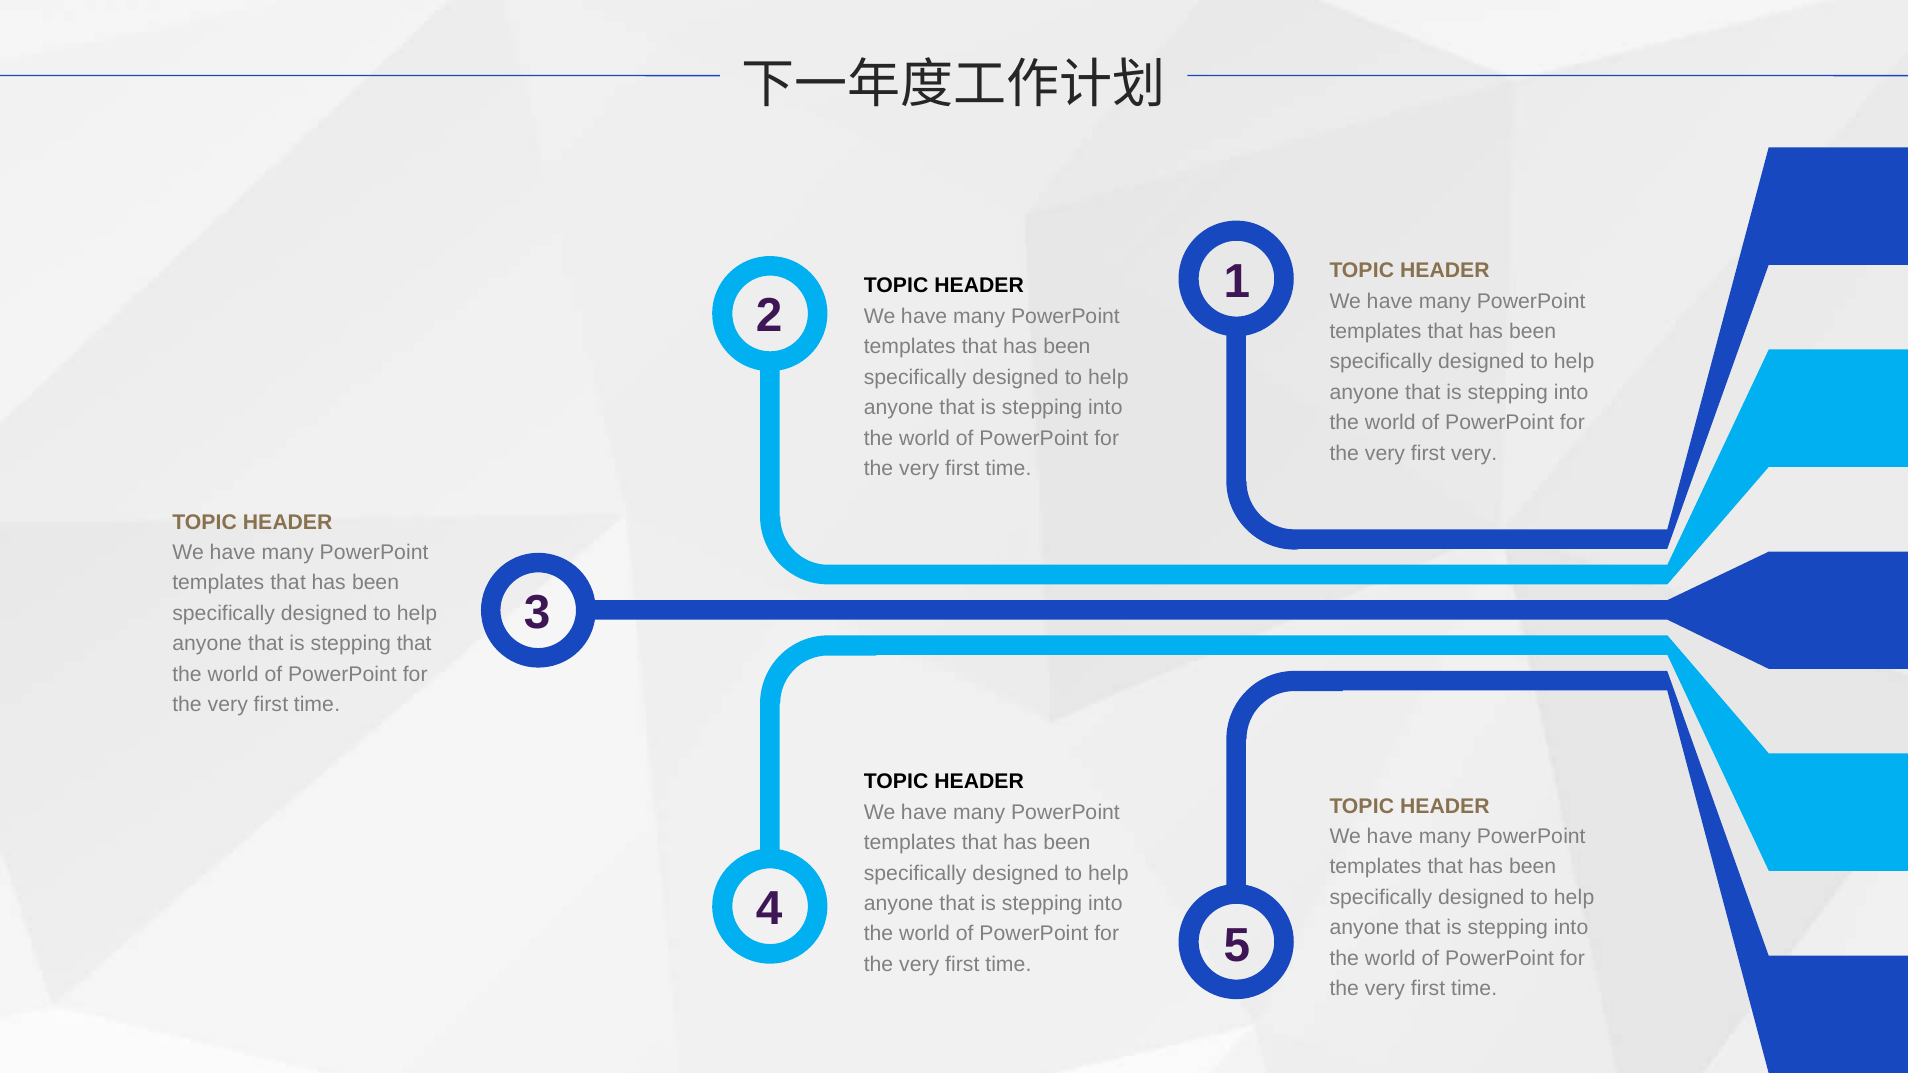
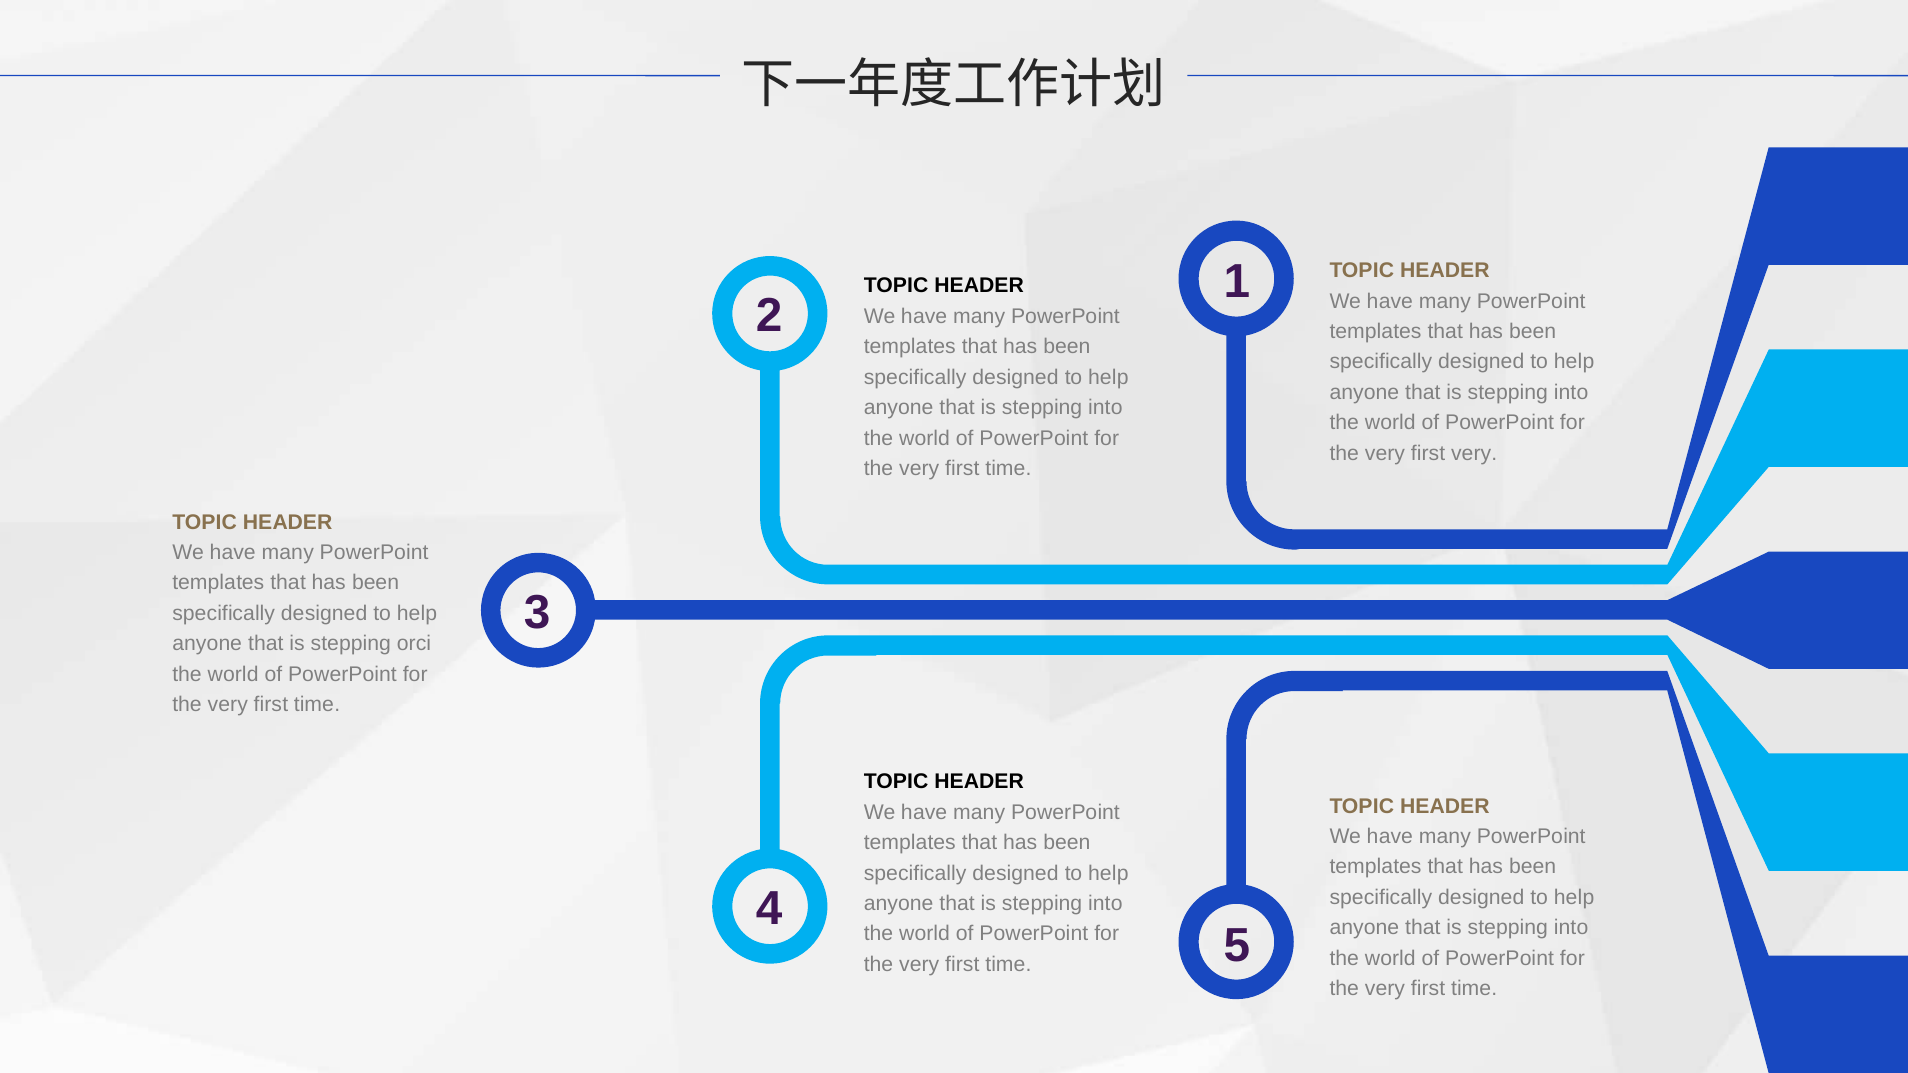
stepping that: that -> orci
